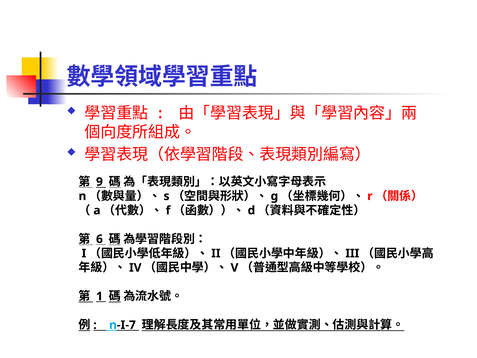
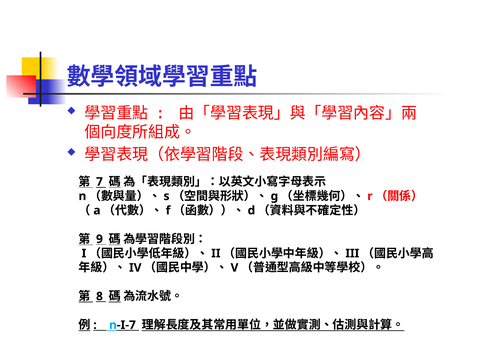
9: 9 -> 7
6: 6 -> 9
1: 1 -> 8
